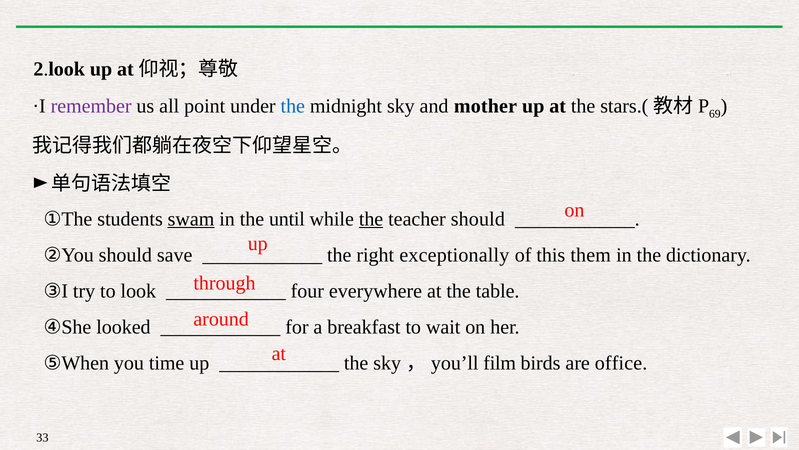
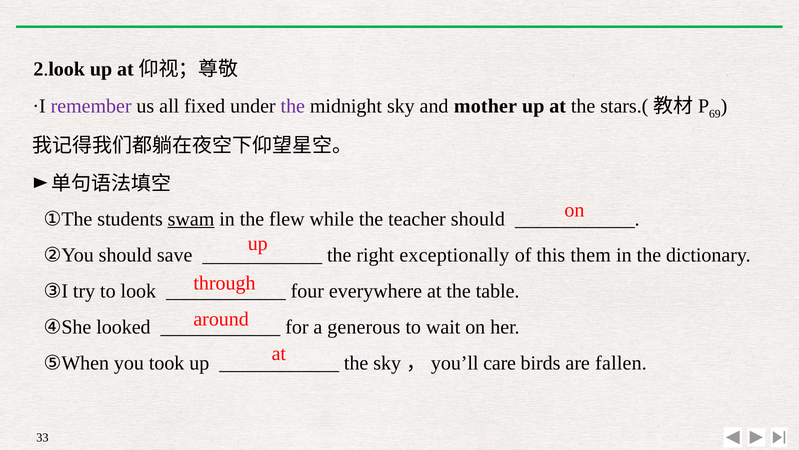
point: point -> fixed
the at (293, 106) colour: blue -> purple
until: until -> flew
the at (371, 219) underline: present -> none
breakfast: breakfast -> generous
time: time -> took
film: film -> care
office: office -> fallen
